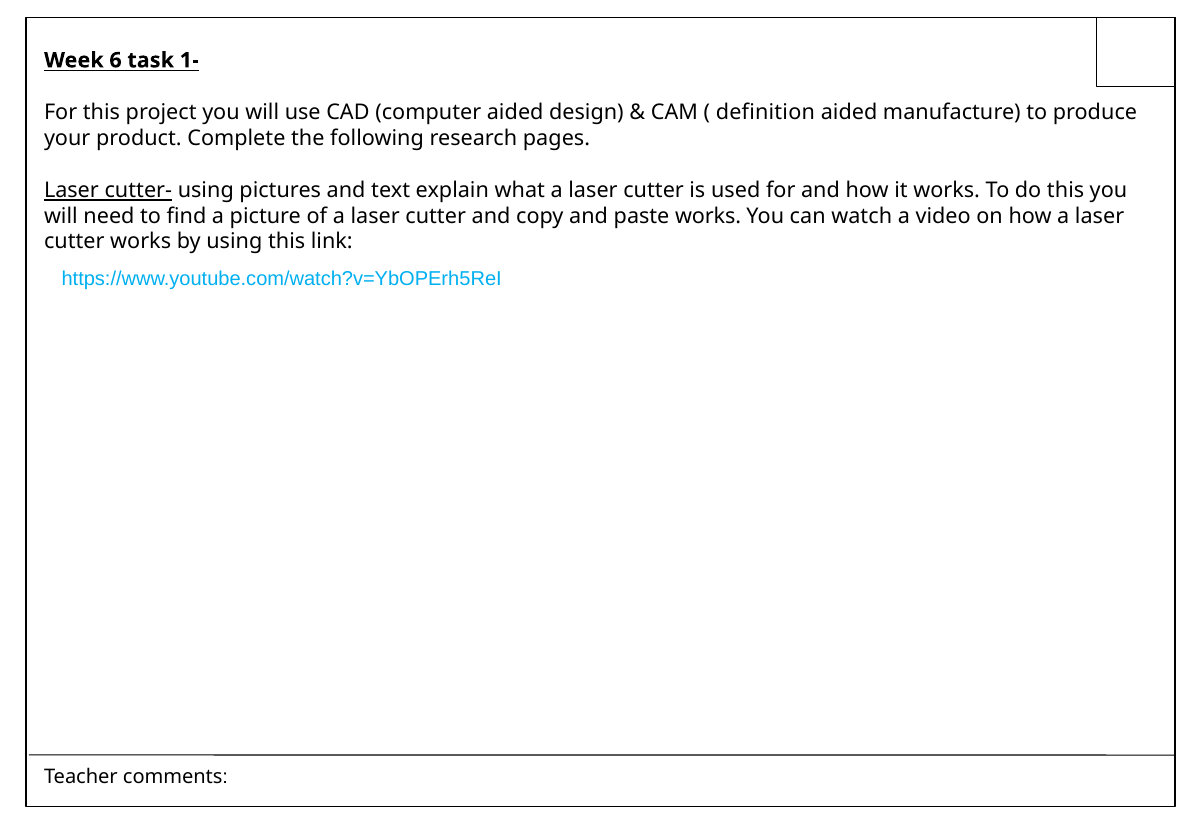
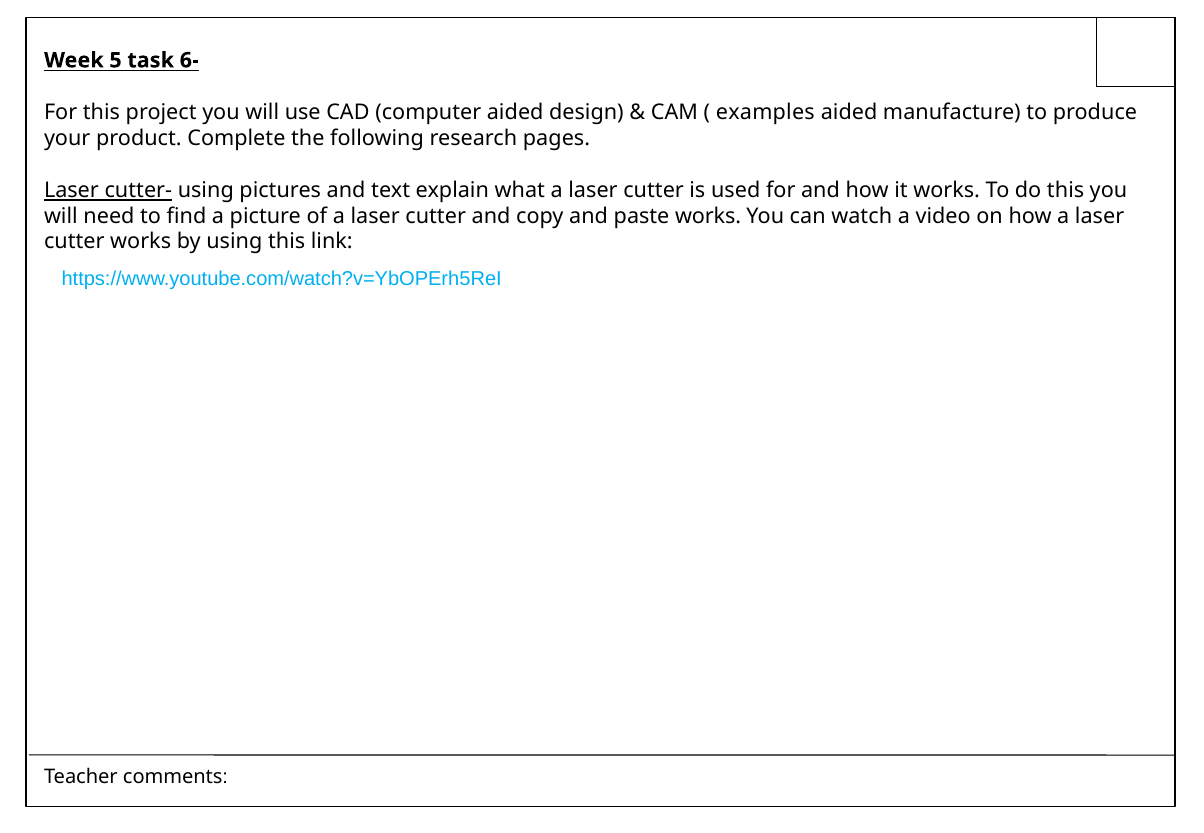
6: 6 -> 5
1-: 1- -> 6-
definition: definition -> examples
